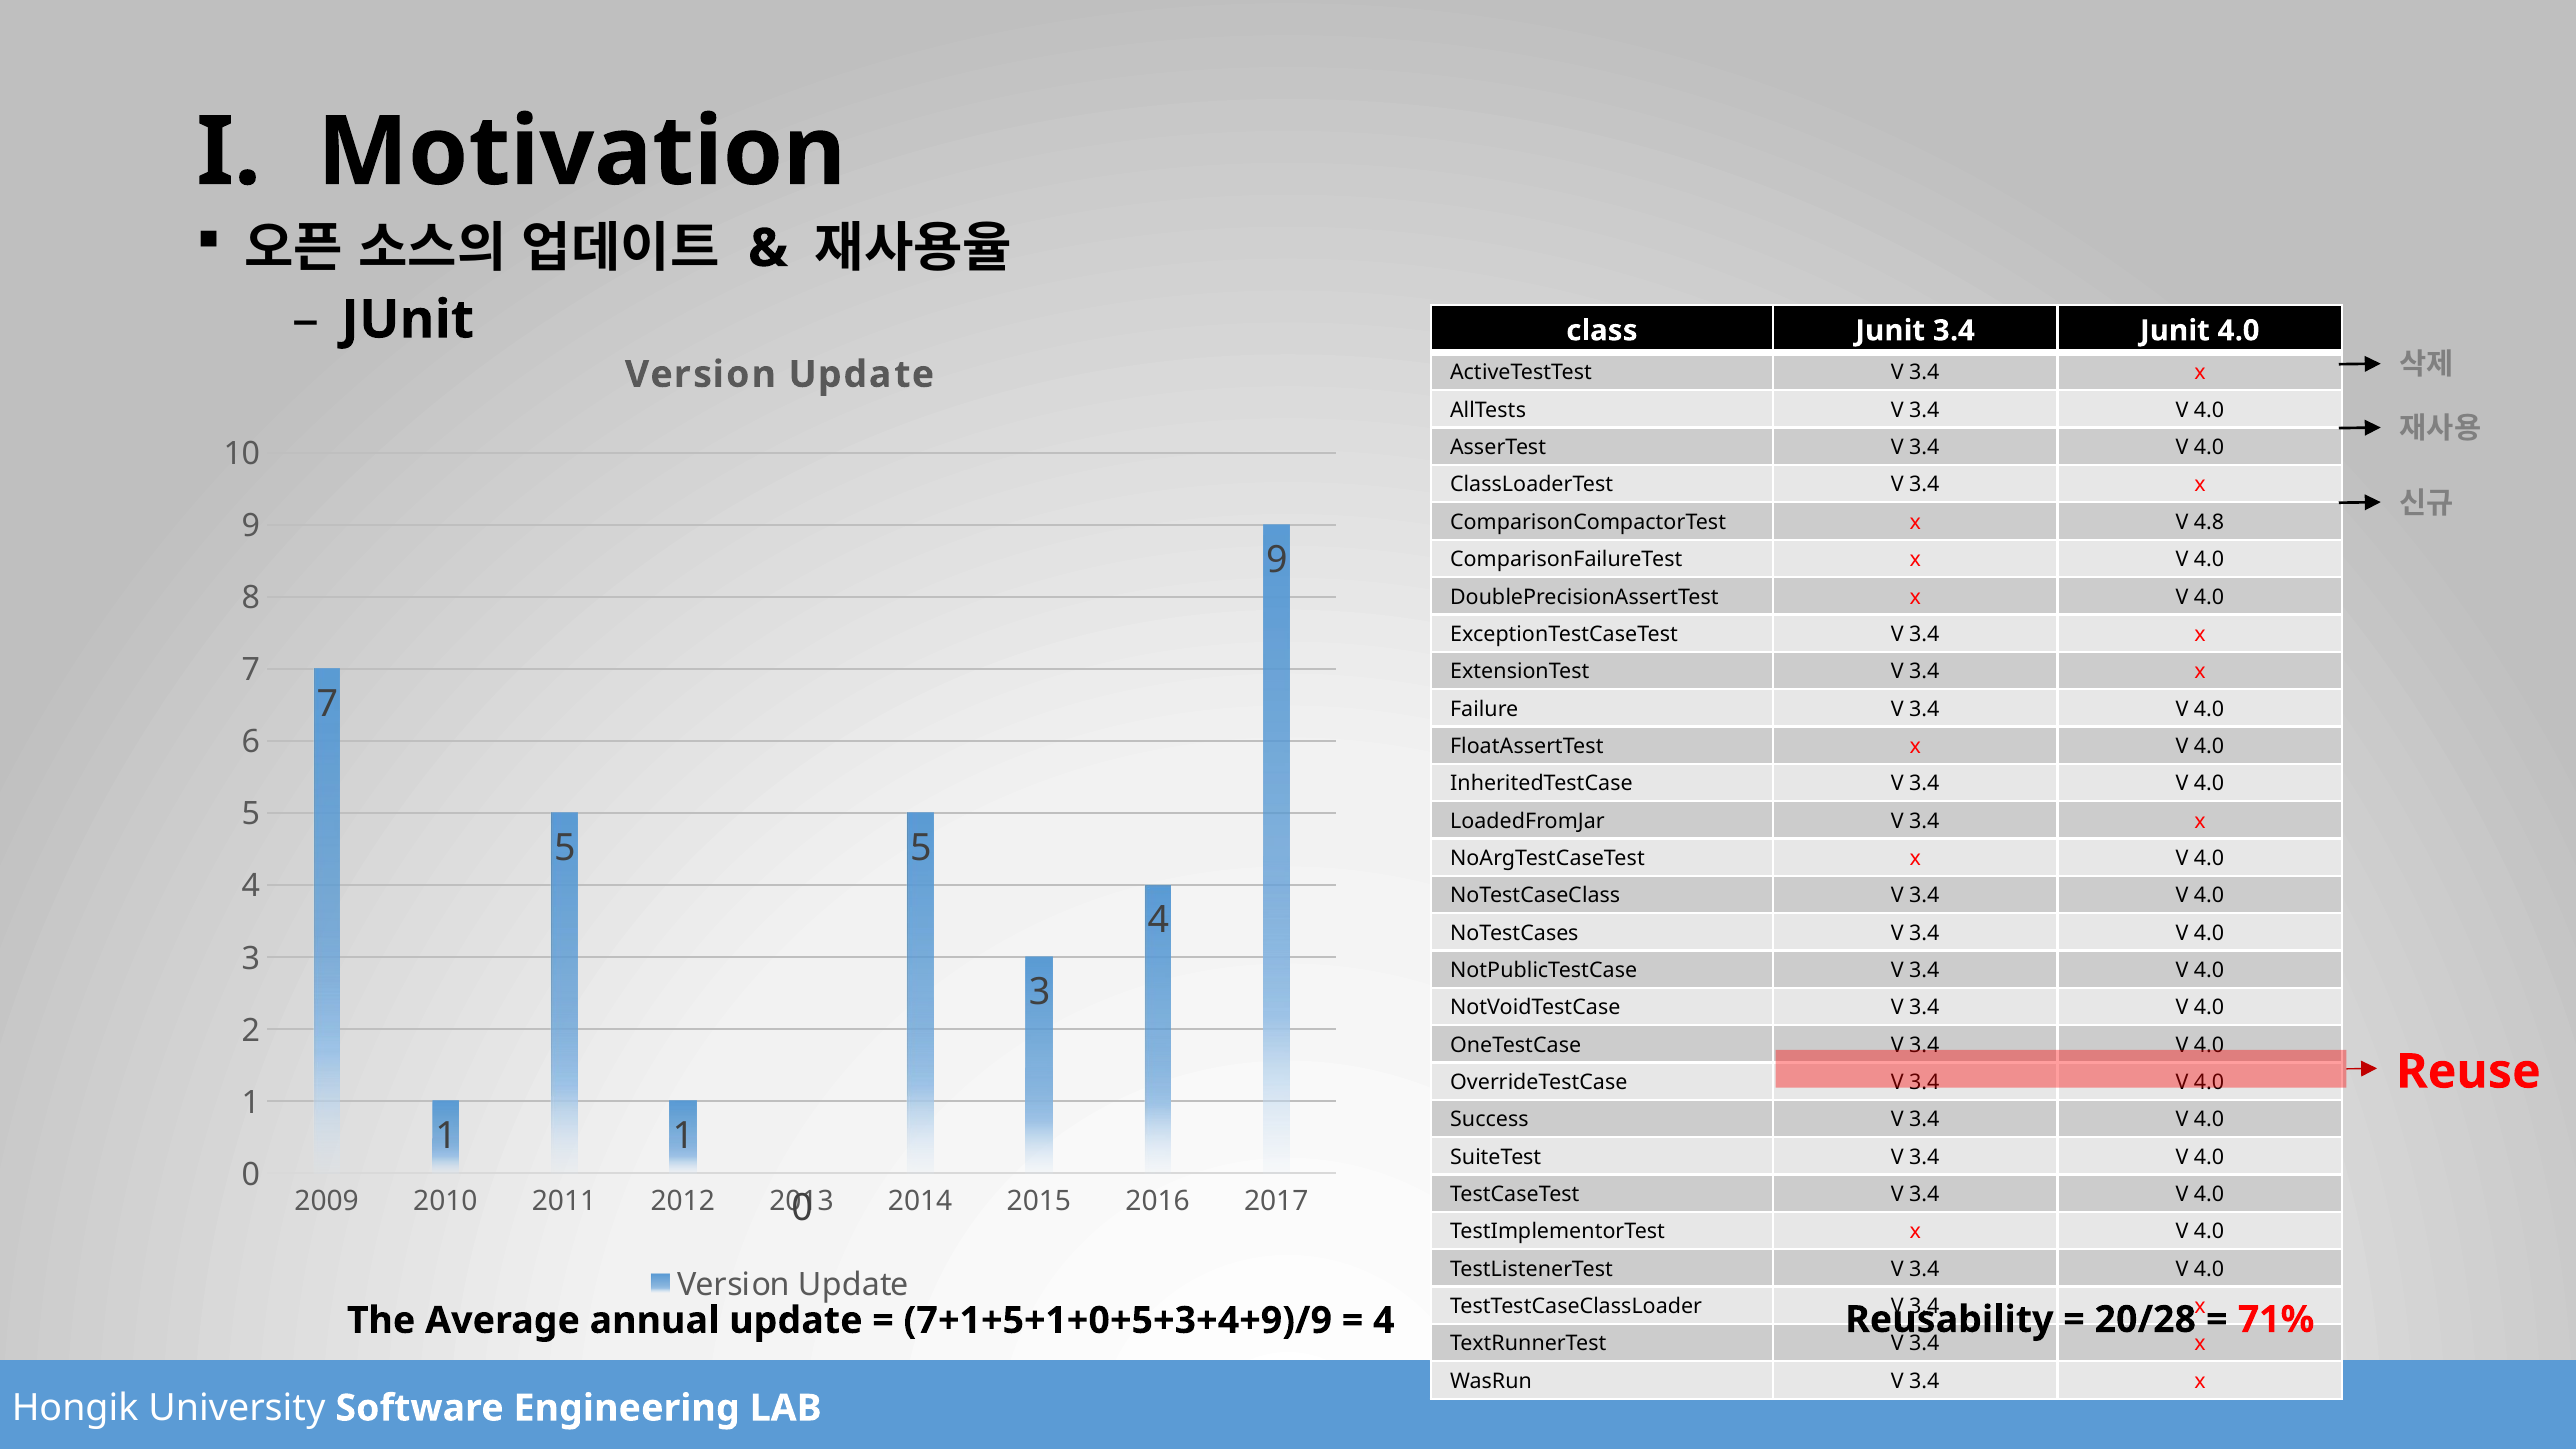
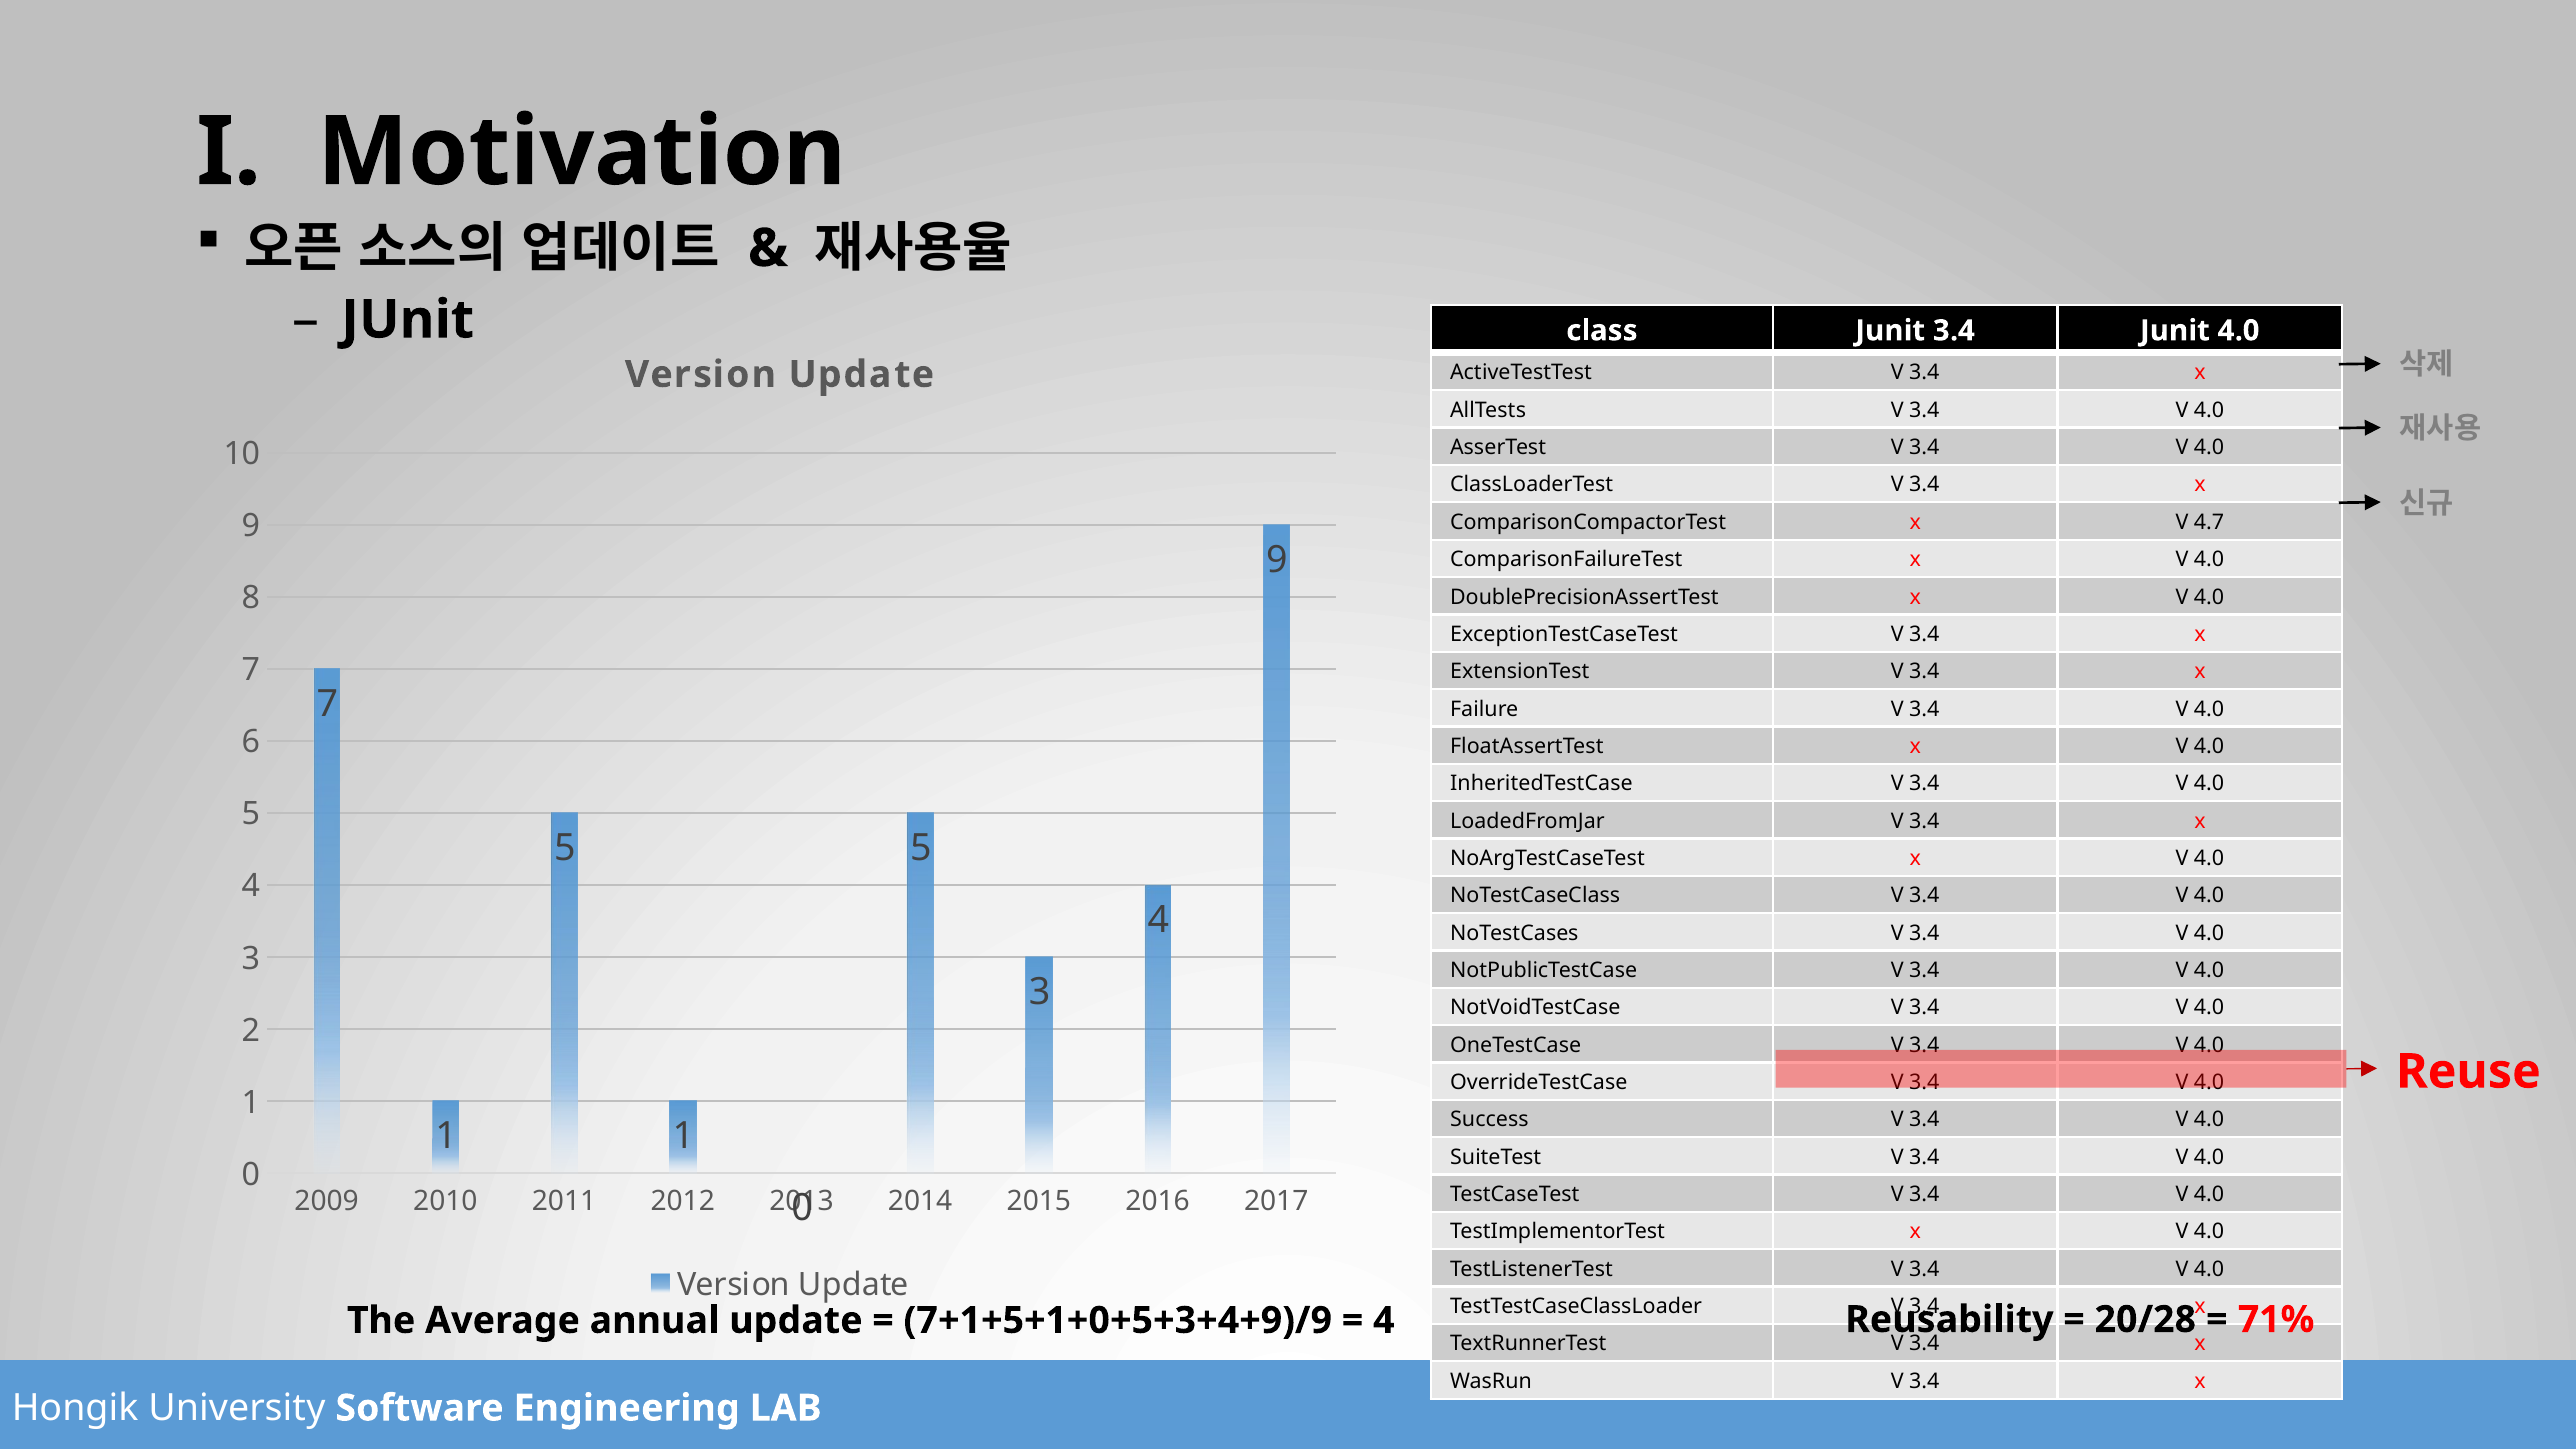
4.8: 4.8 -> 4.7
